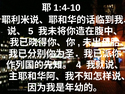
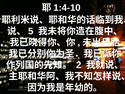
4: 4 -> 2
